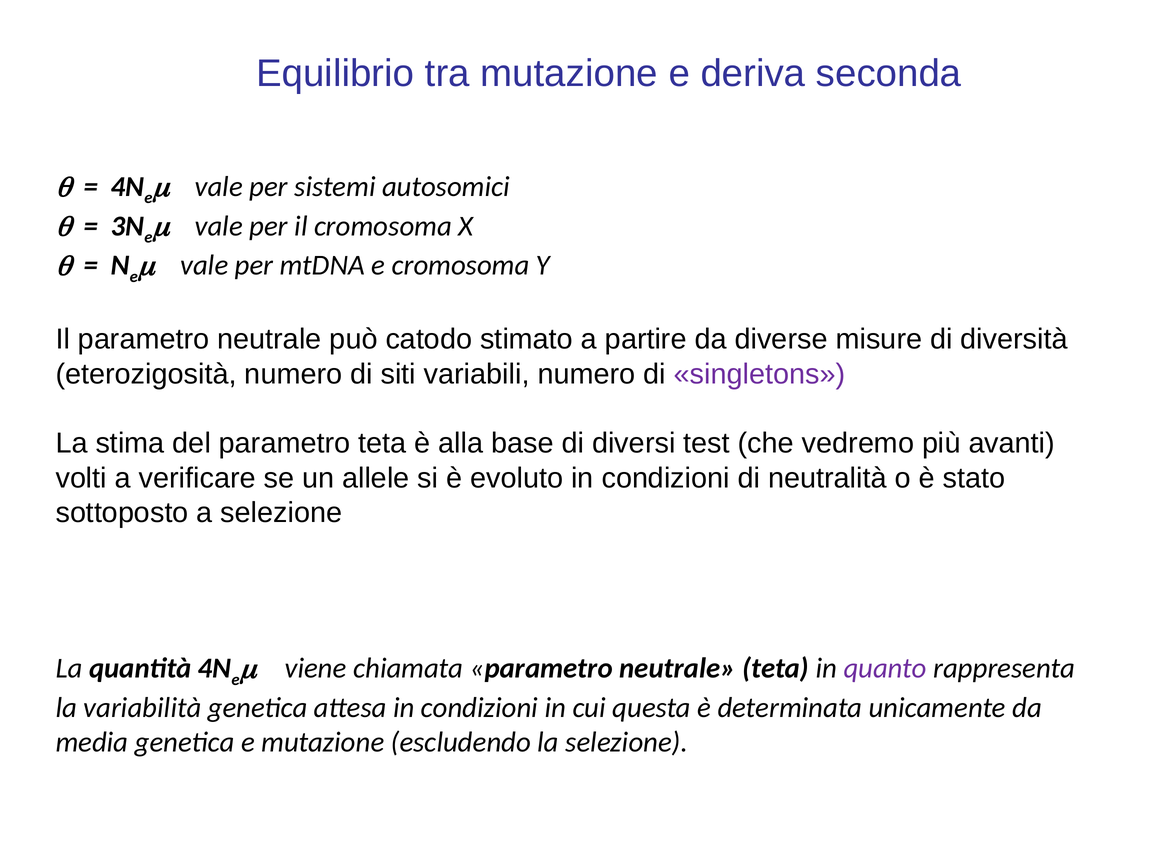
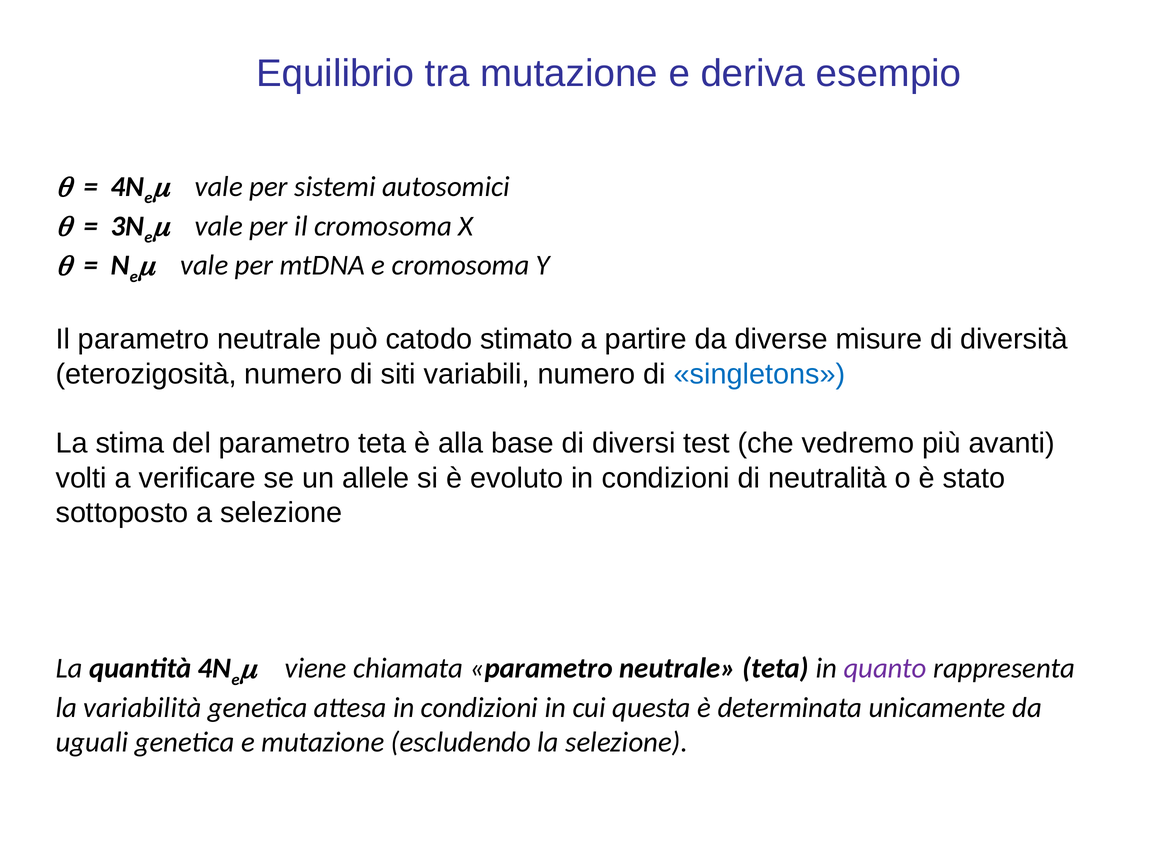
seconda: seconda -> esempio
singletons colour: purple -> blue
media: media -> uguali
